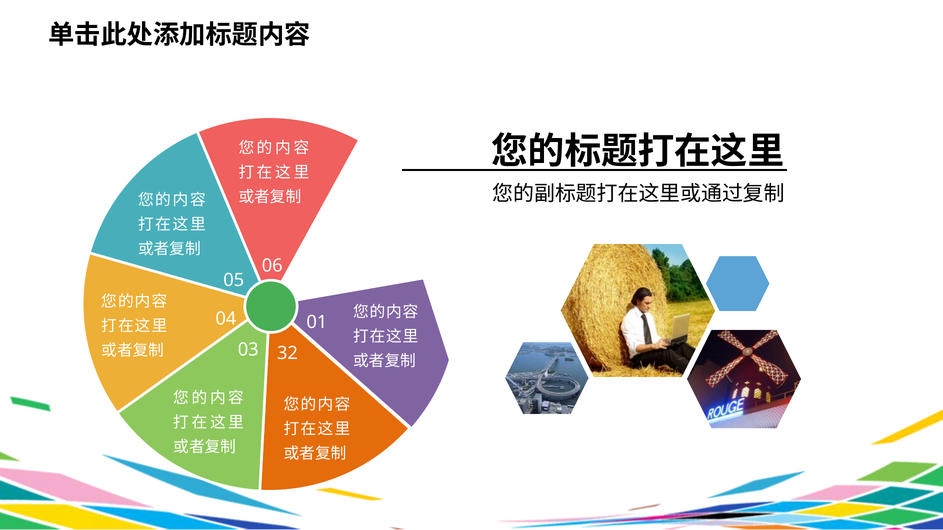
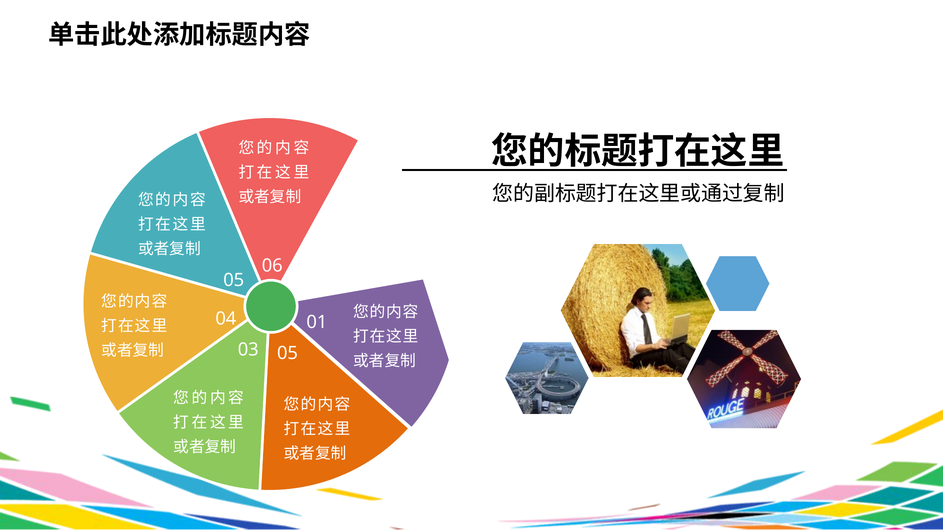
03 32: 32 -> 05
